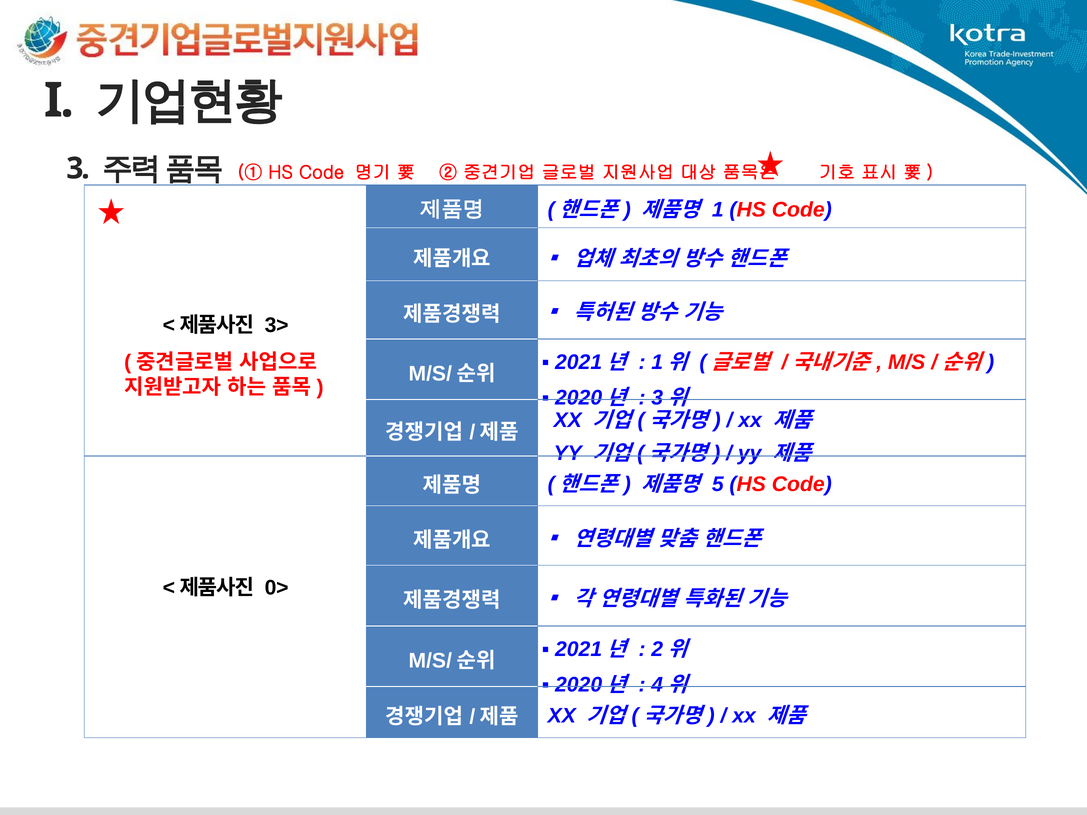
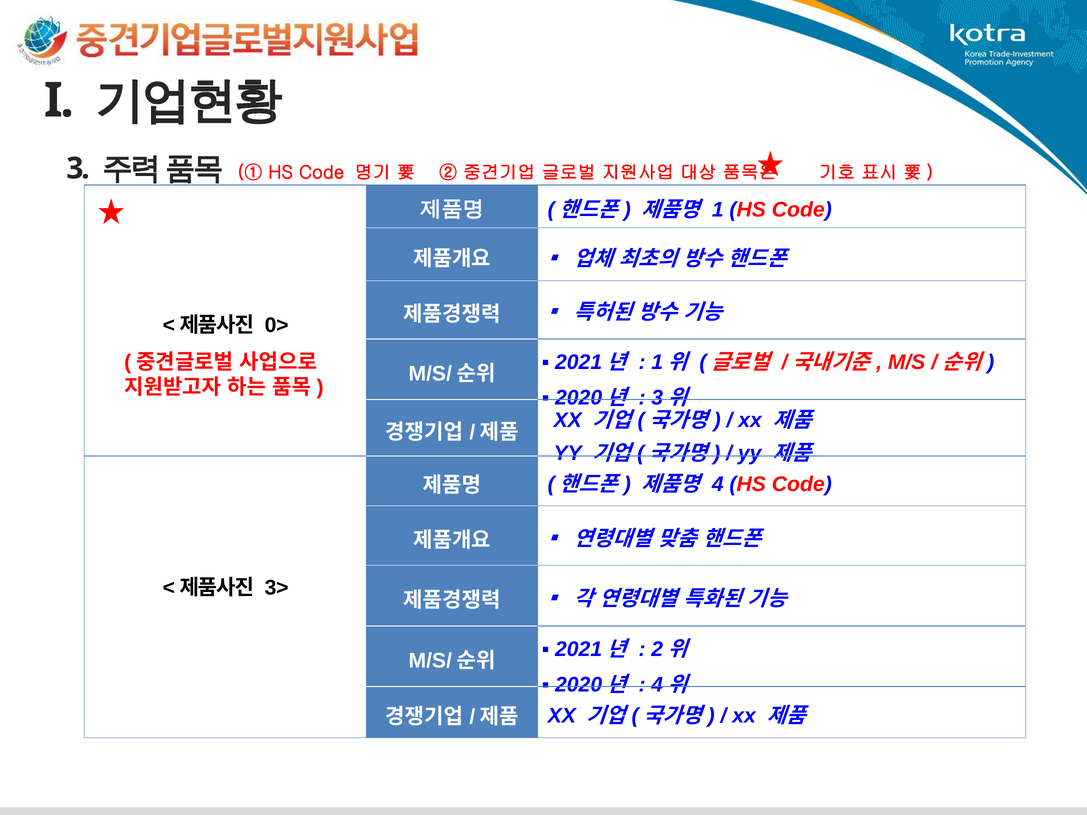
3>: 3> -> 0>
5: 5 -> 4
0>: 0> -> 3>
